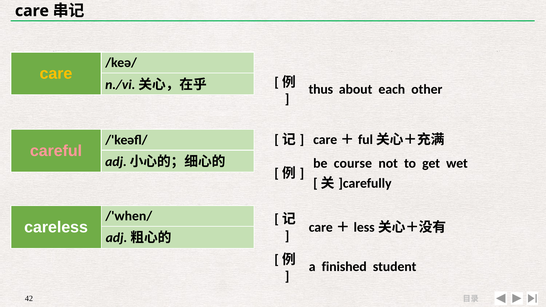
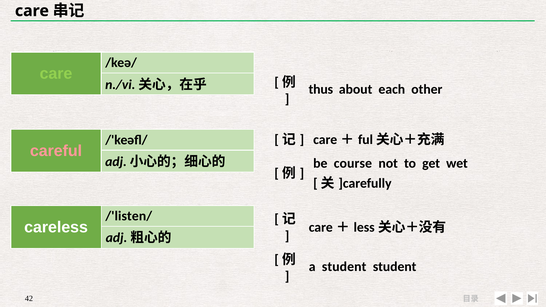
care at (56, 74) colour: yellow -> light green
/'when/: /'when/ -> /'listen/
a finished: finished -> student
